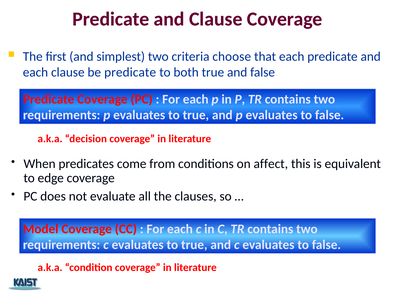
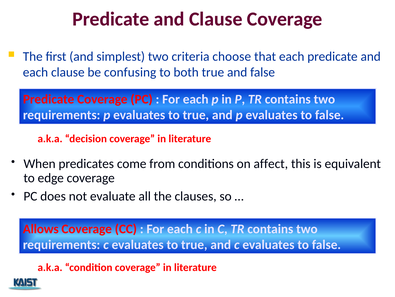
be predicate: predicate -> confusing
Model: Model -> Allows
